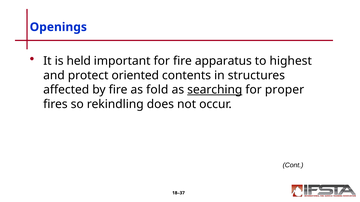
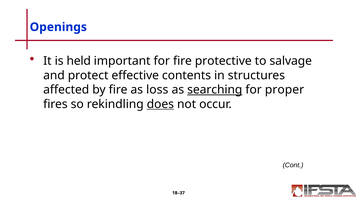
apparatus: apparatus -> protective
highest: highest -> salvage
oriented: oriented -> effective
fold: fold -> loss
does underline: none -> present
